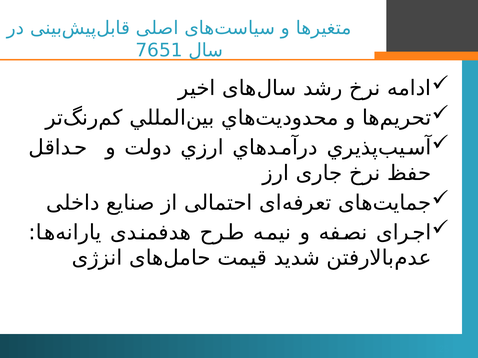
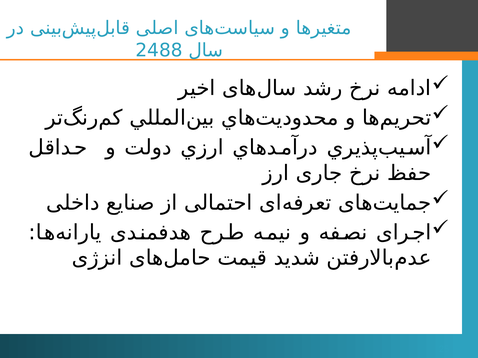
7651: 7651 -> 2488
